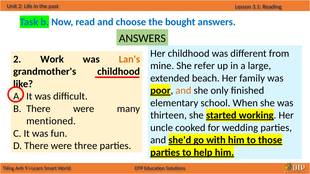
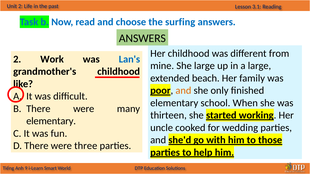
bought: bought -> surfing
Lan's colour: orange -> blue
She refer: refer -> large
mentioned at (51, 121): mentioned -> elementary
